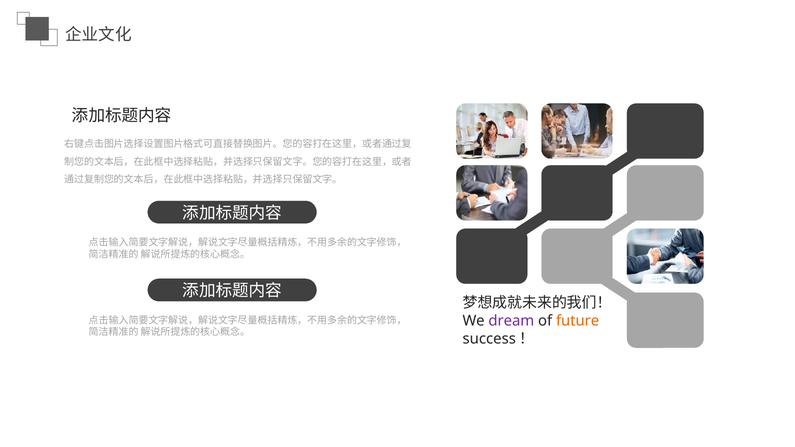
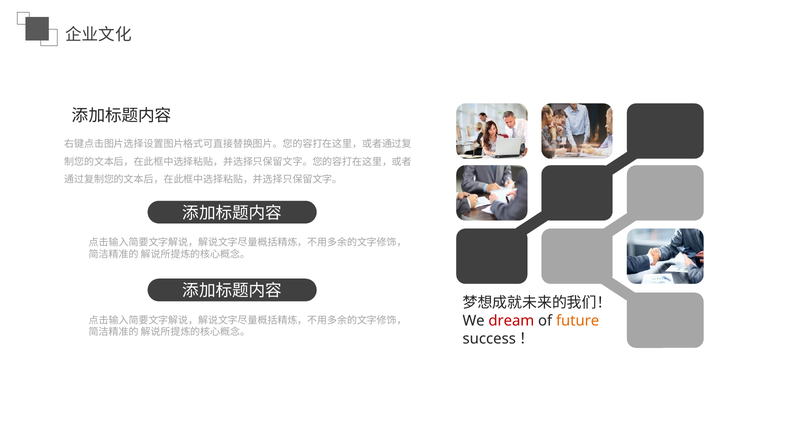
dream colour: purple -> red
